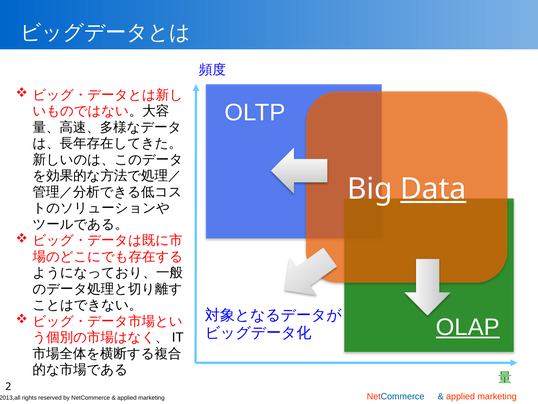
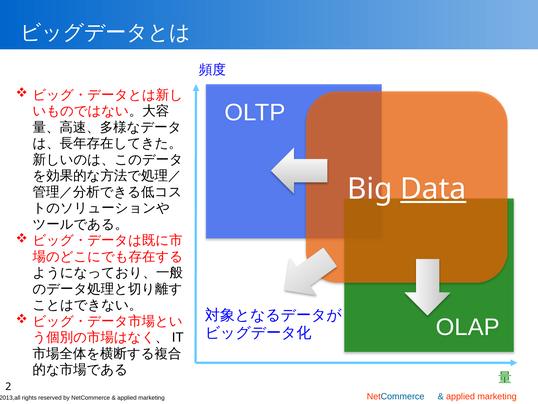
OLAP underline: present -> none
